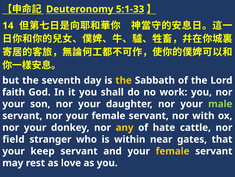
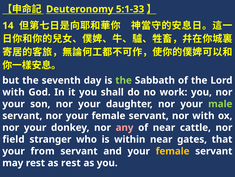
the at (124, 80) colour: yellow -> light green
faith at (14, 92): faith -> with
any colour: yellow -> pink
of hate: hate -> near
keep: keep -> from
as love: love -> rest
